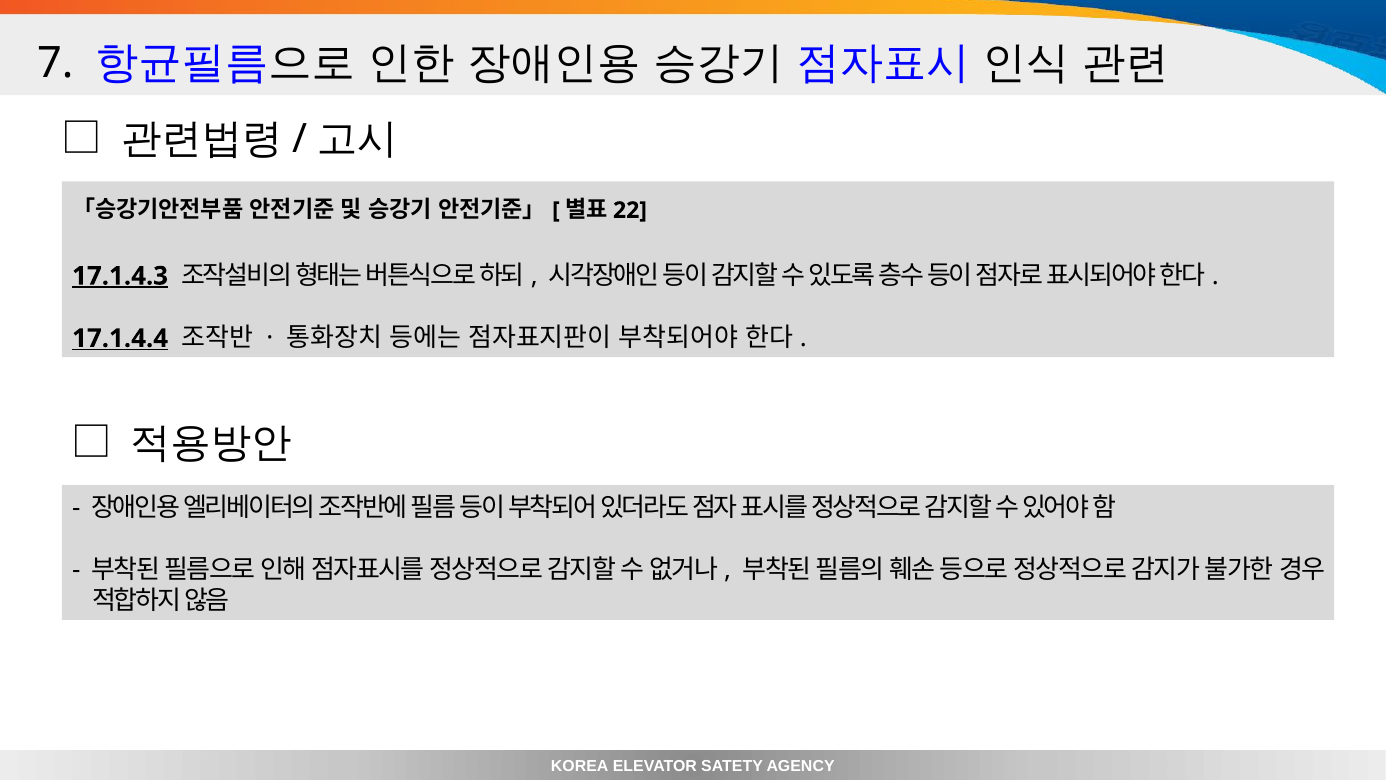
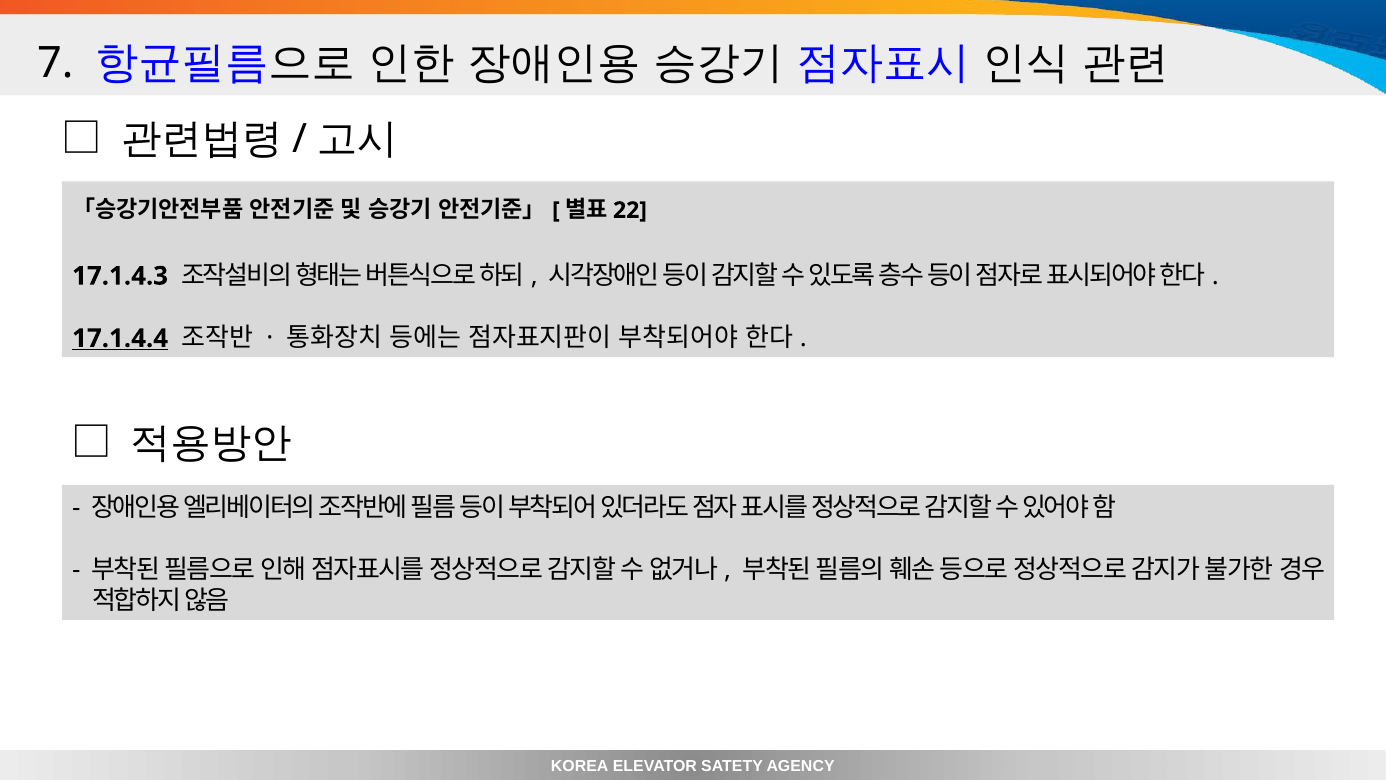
17.1.4.3 underline: present -> none
